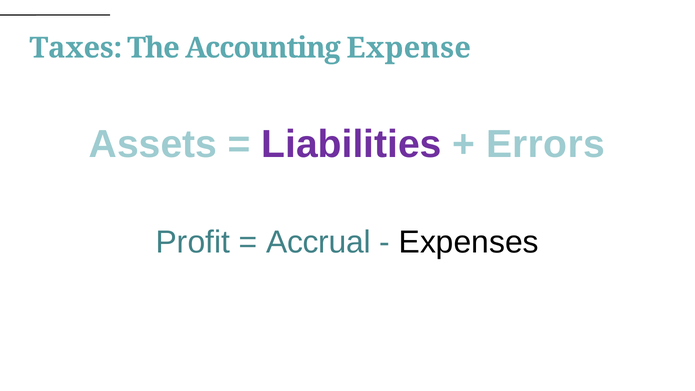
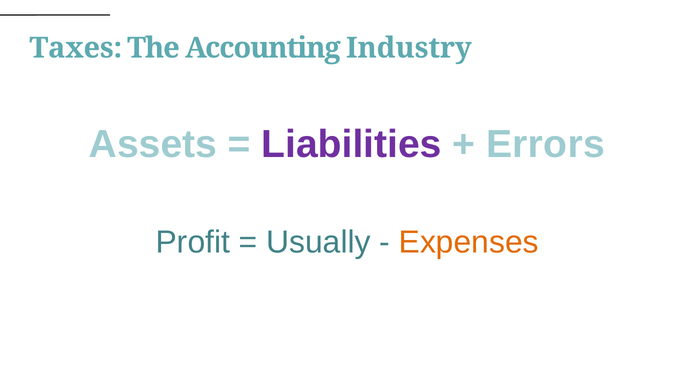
Expense: Expense -> Industry
Accrual: Accrual -> Usually
Expenses colour: black -> orange
